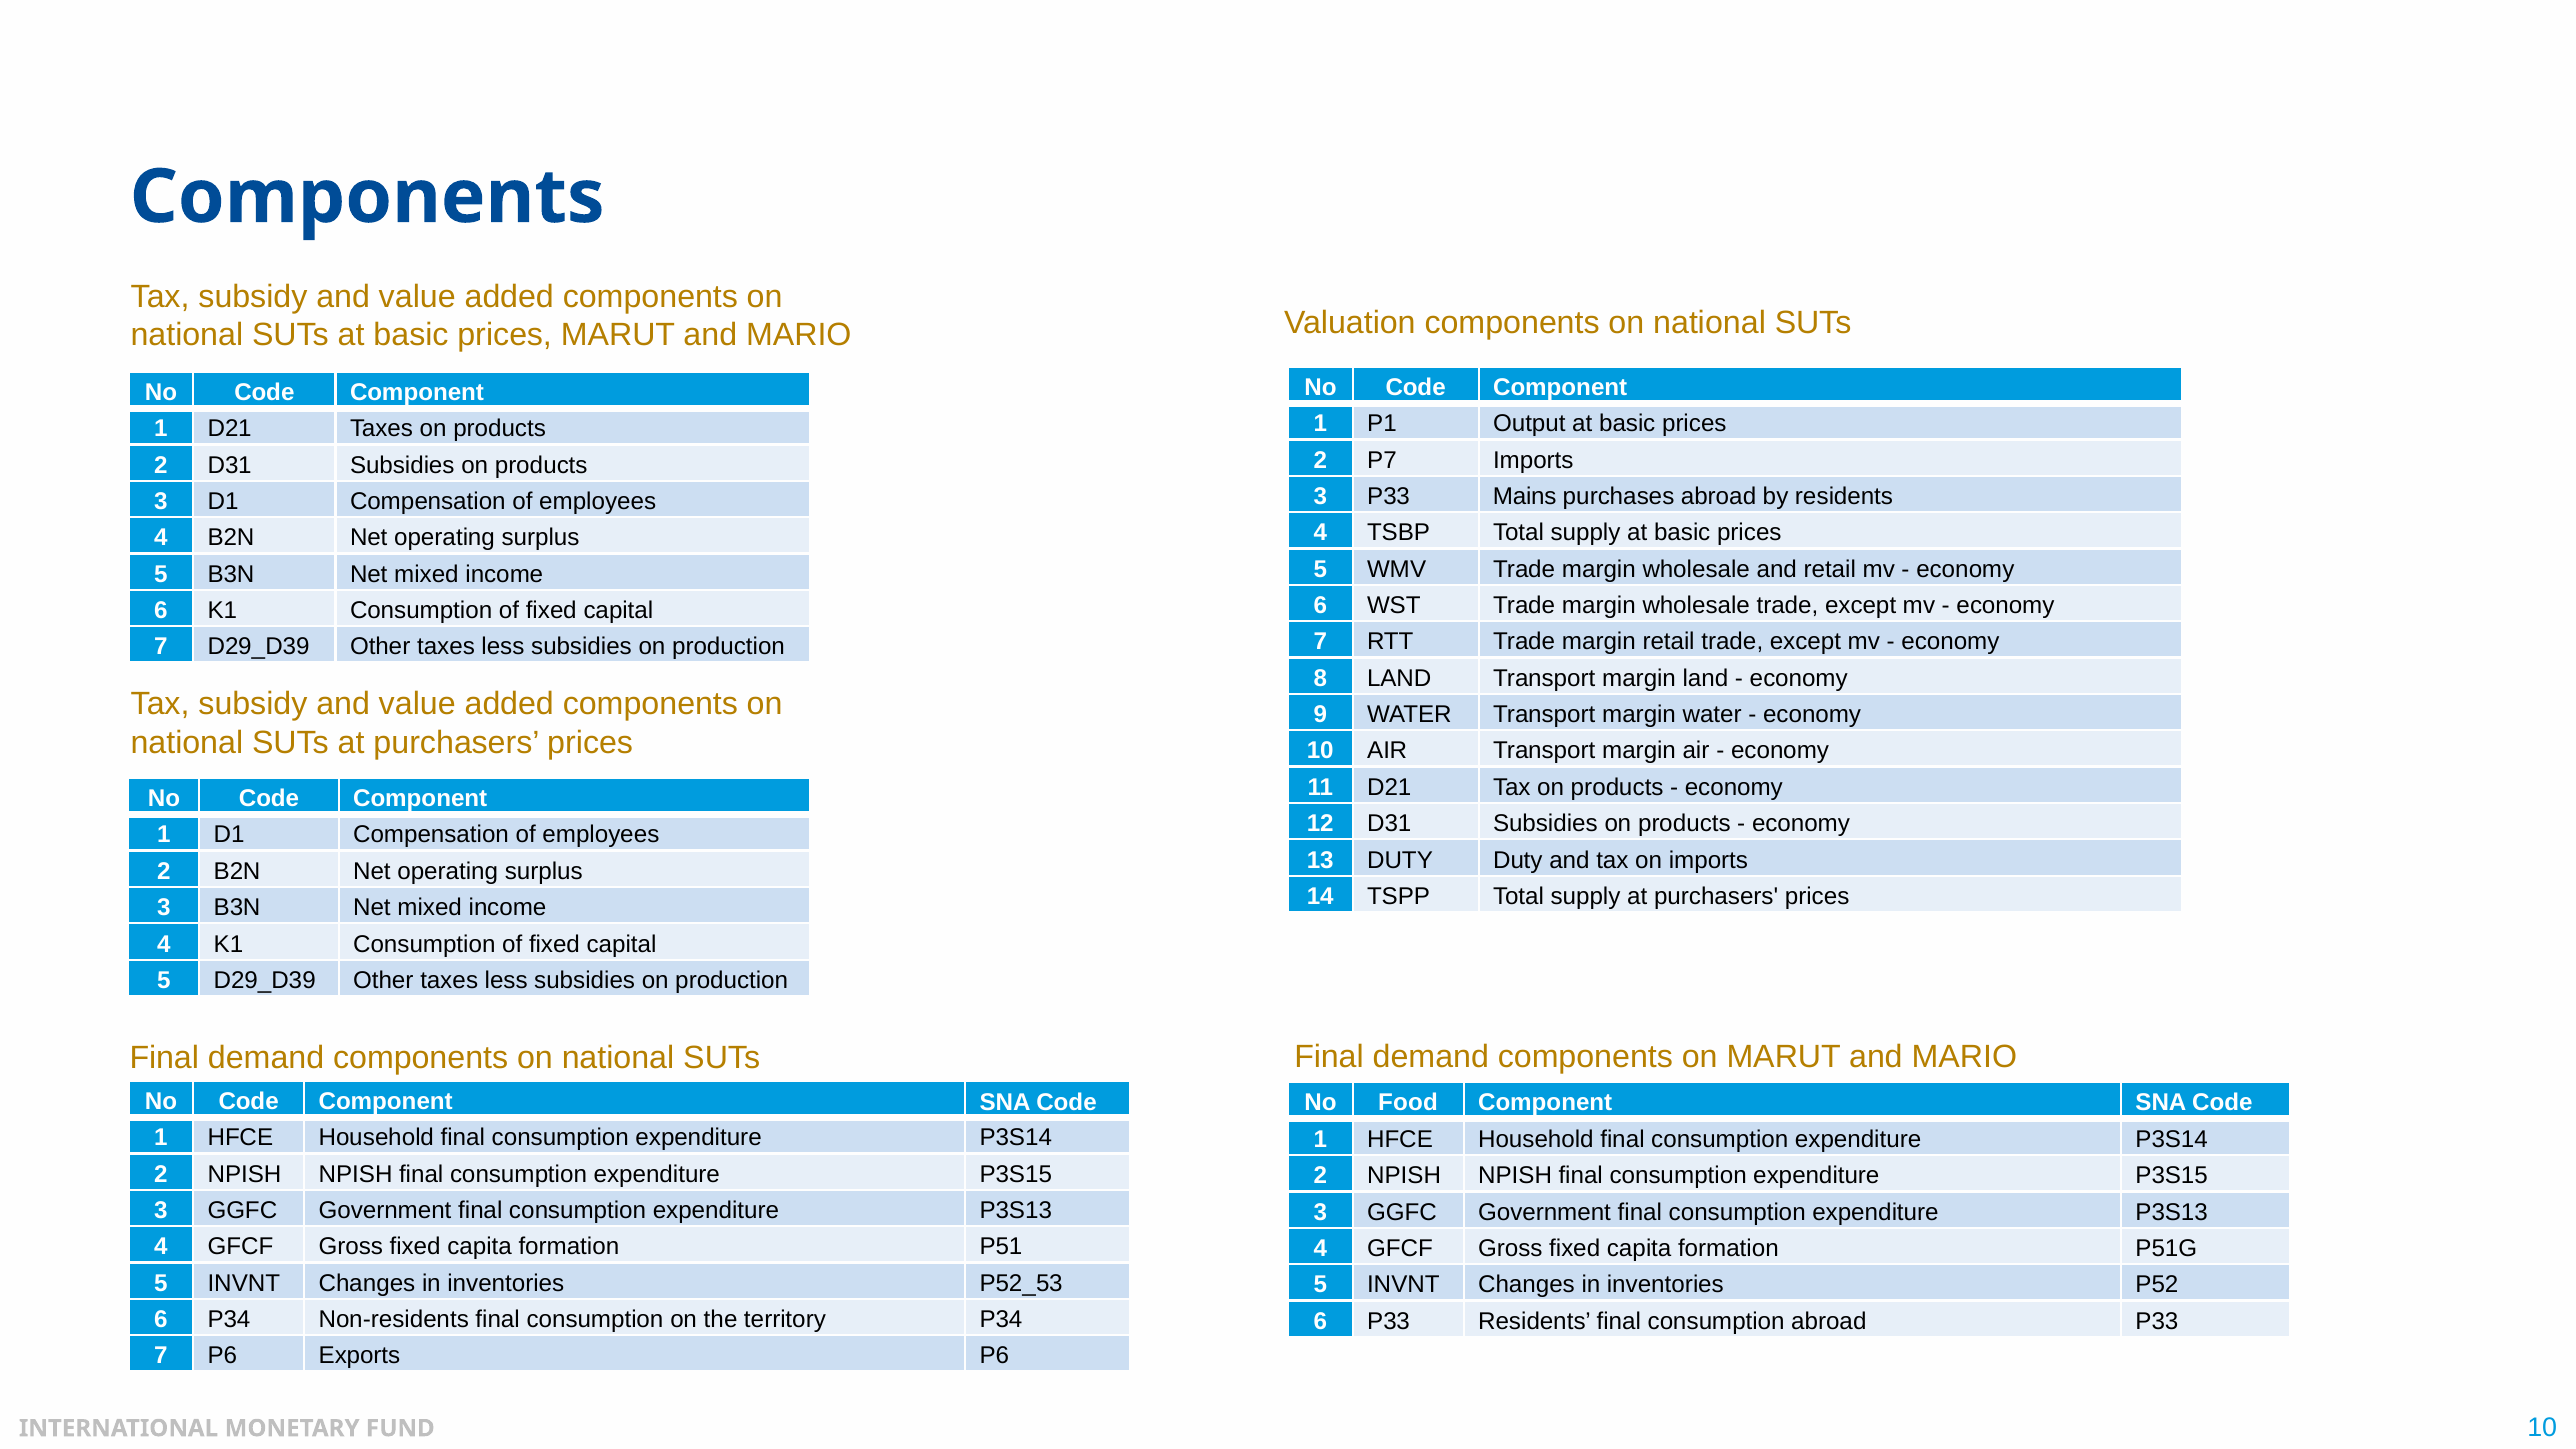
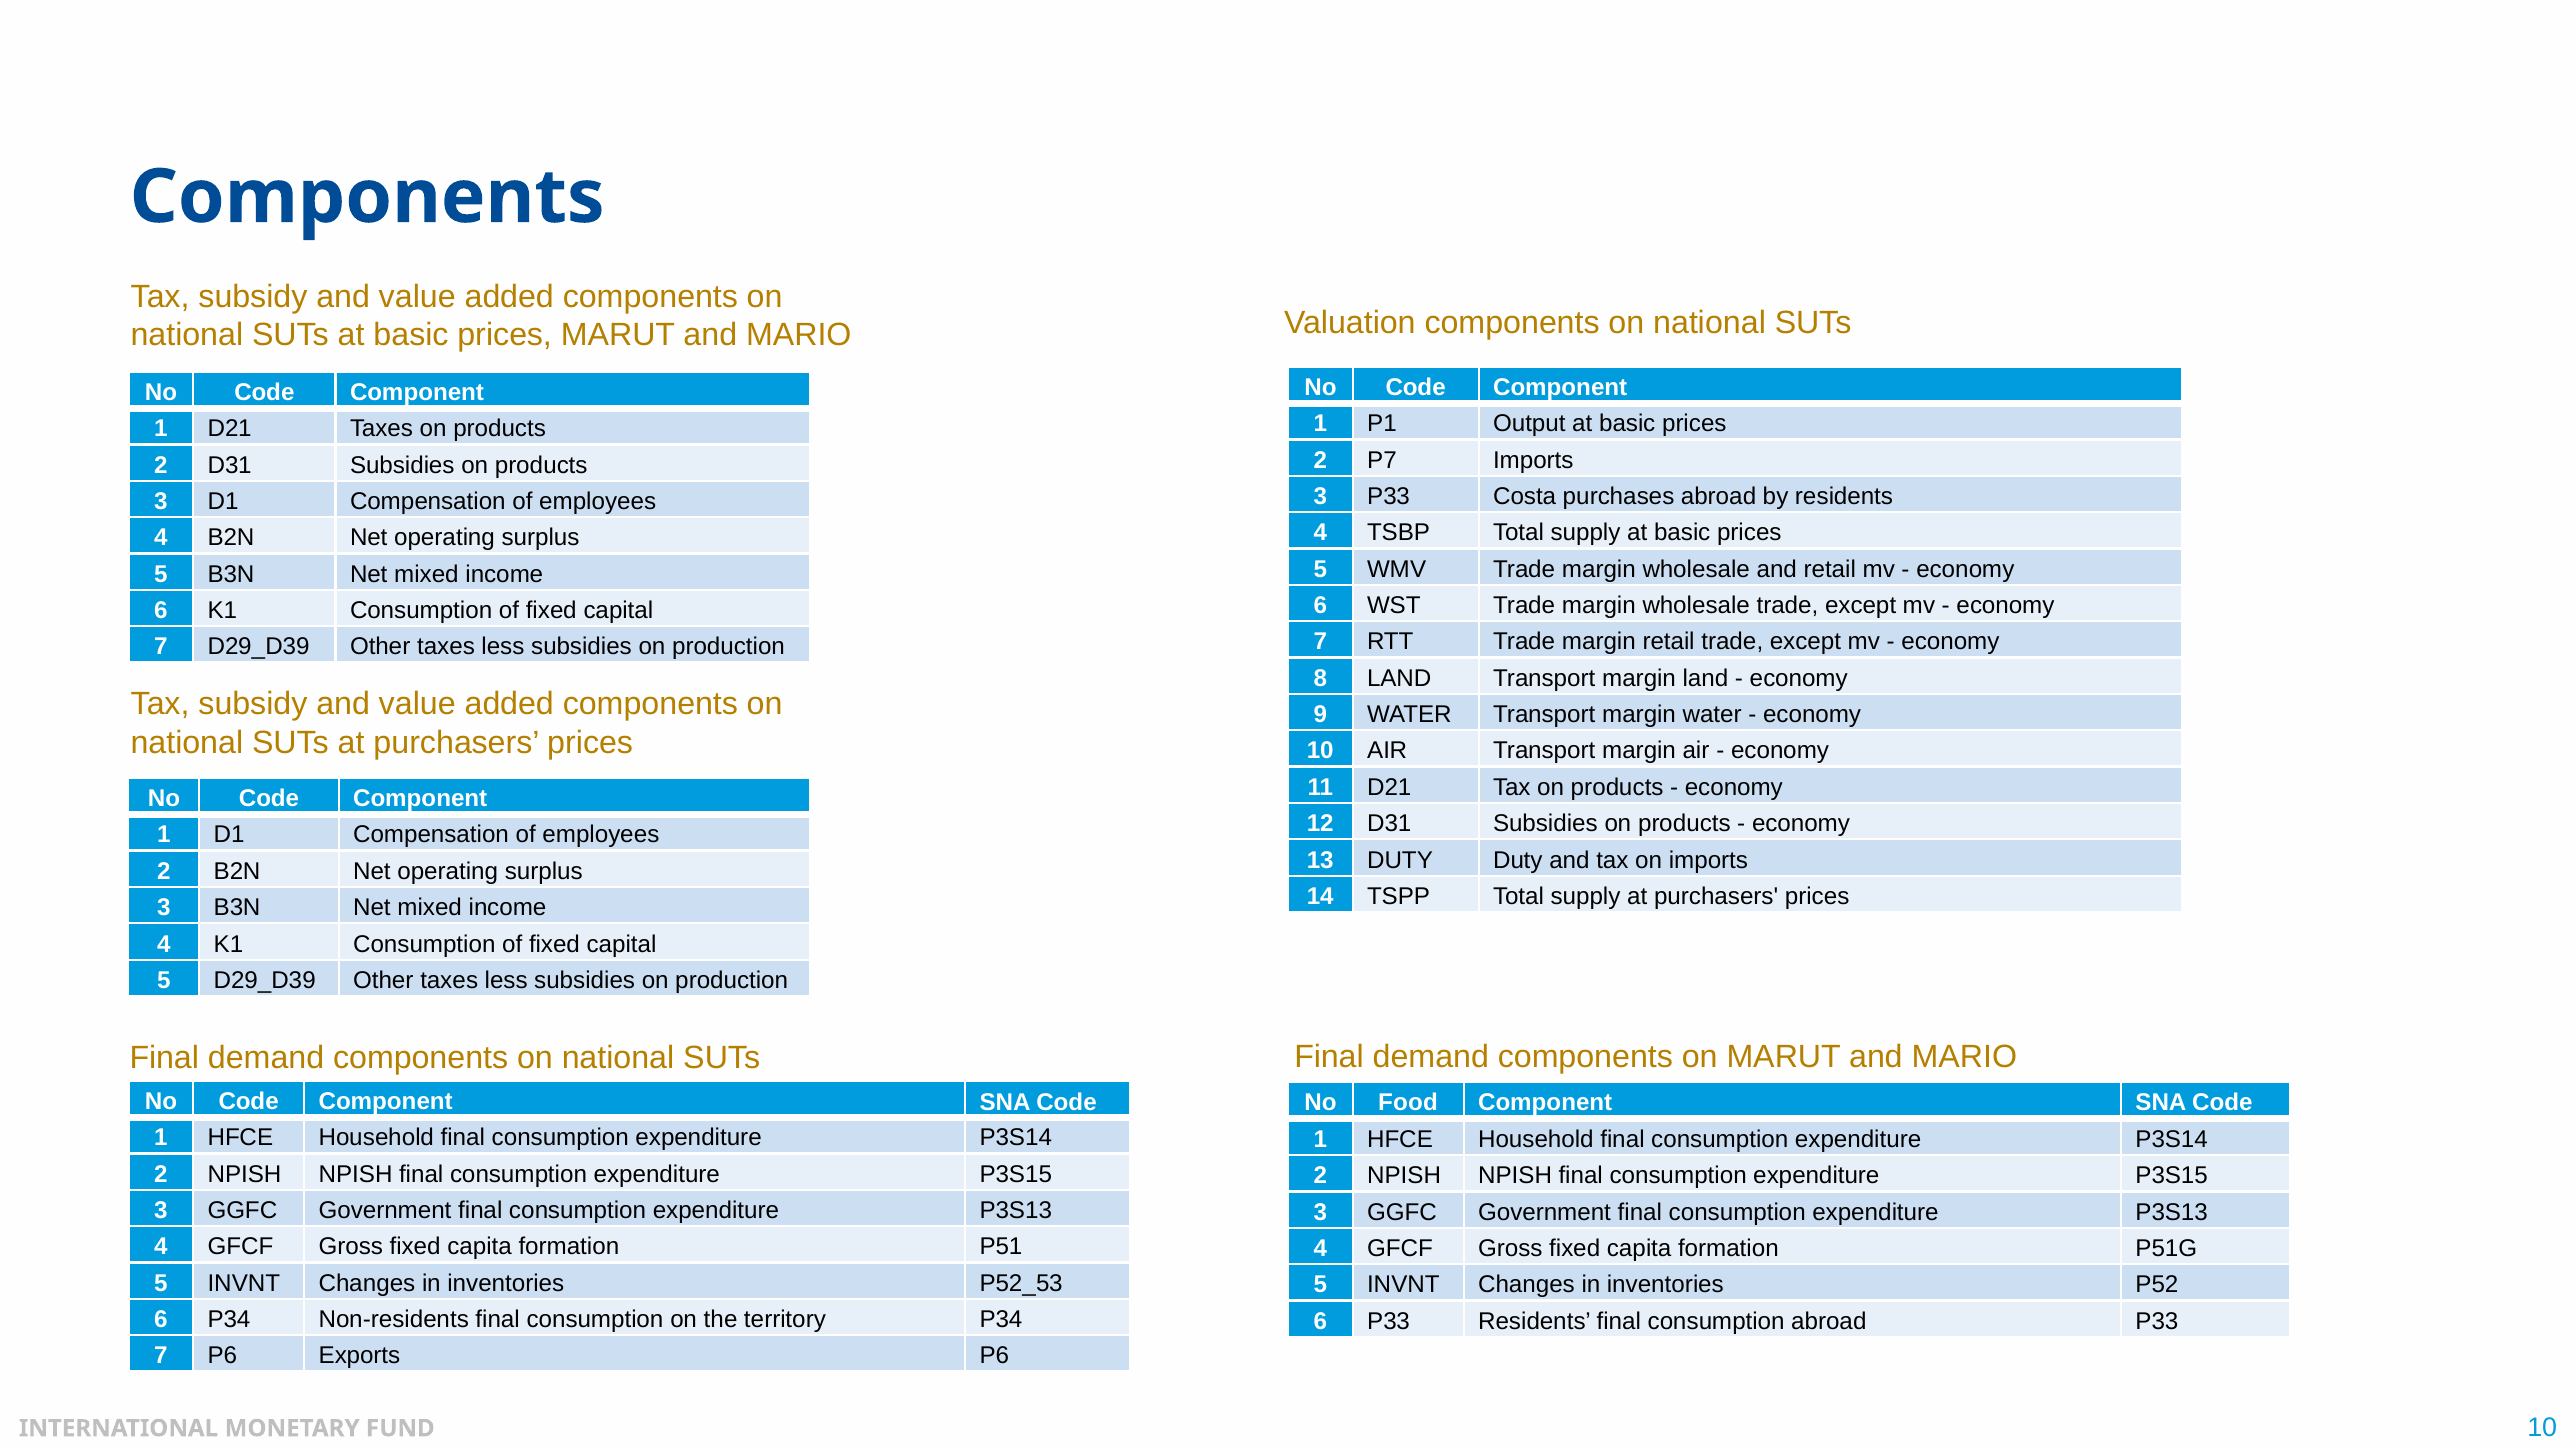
Mains: Mains -> Costa
